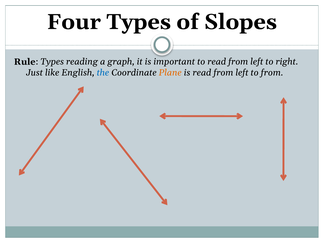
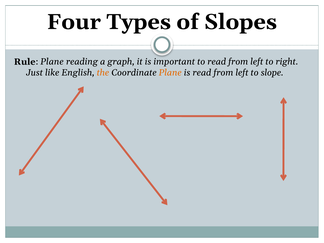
Rule Types: Types -> Plane
the colour: blue -> orange
to from: from -> slope
